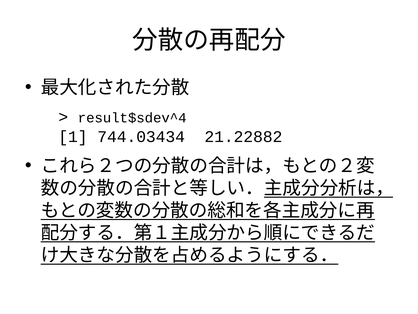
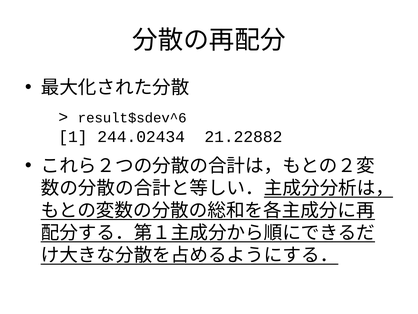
result$sdev^4: result$sdev^4 -> result$sdev^6
744.03434: 744.03434 -> 244.02434
